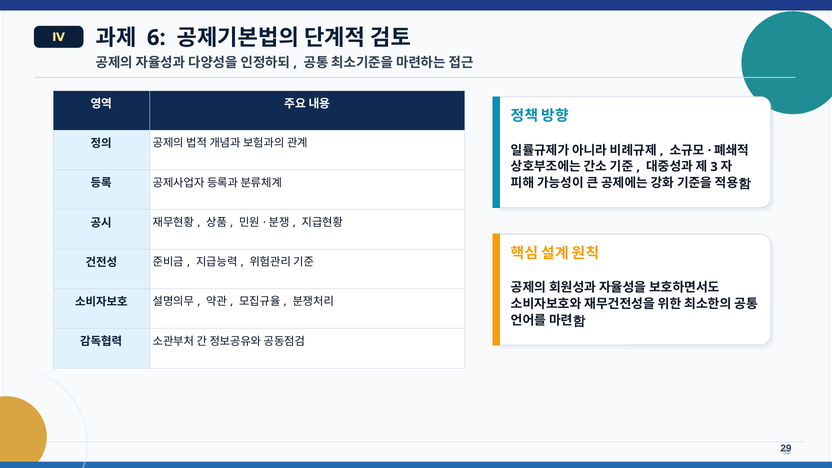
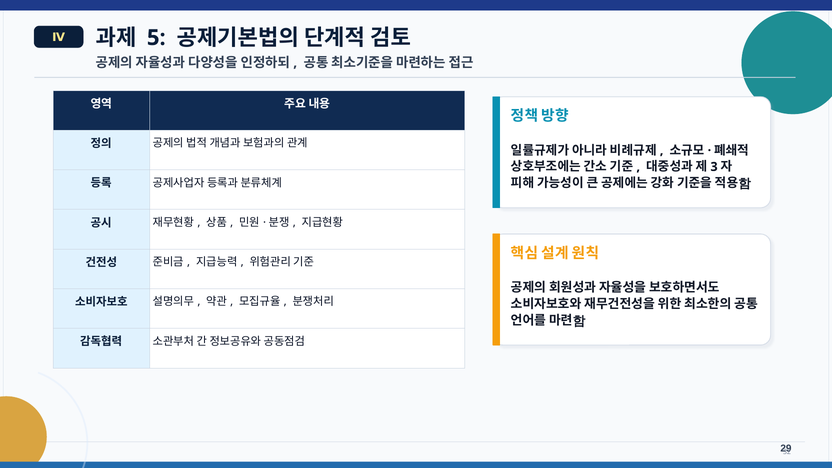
6: 6 -> 5
